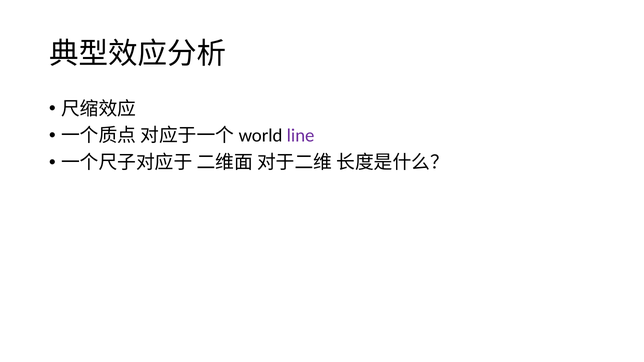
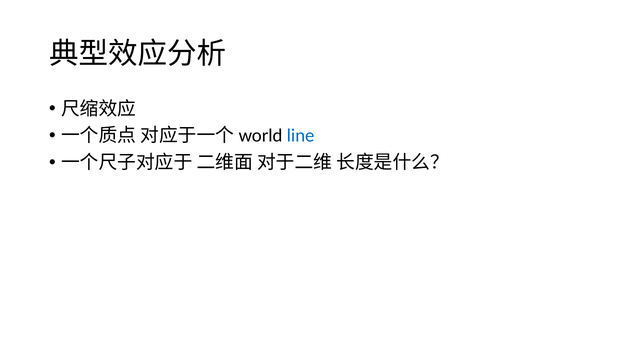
line colour: purple -> blue
